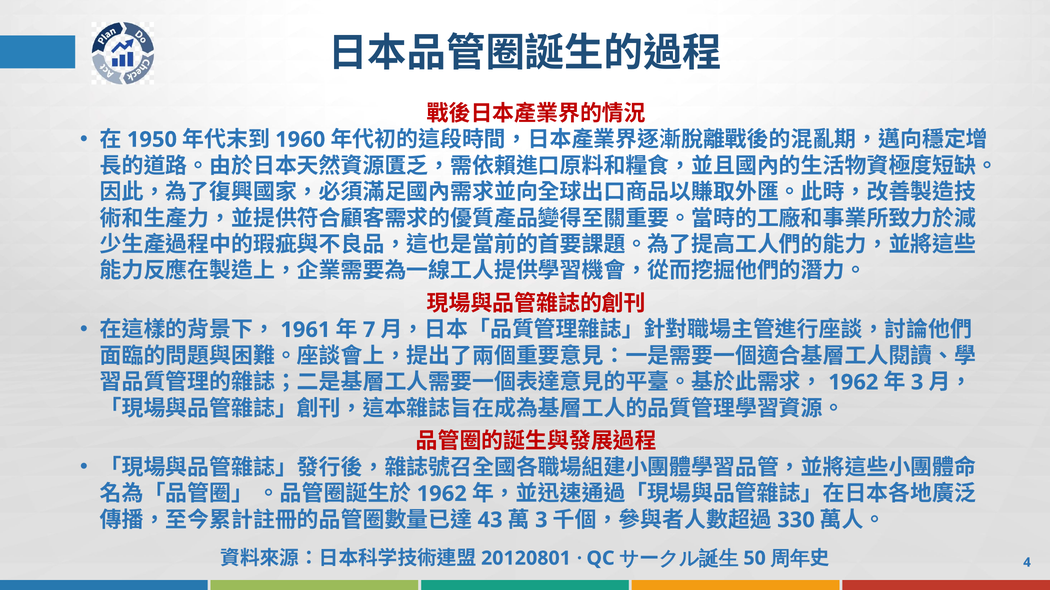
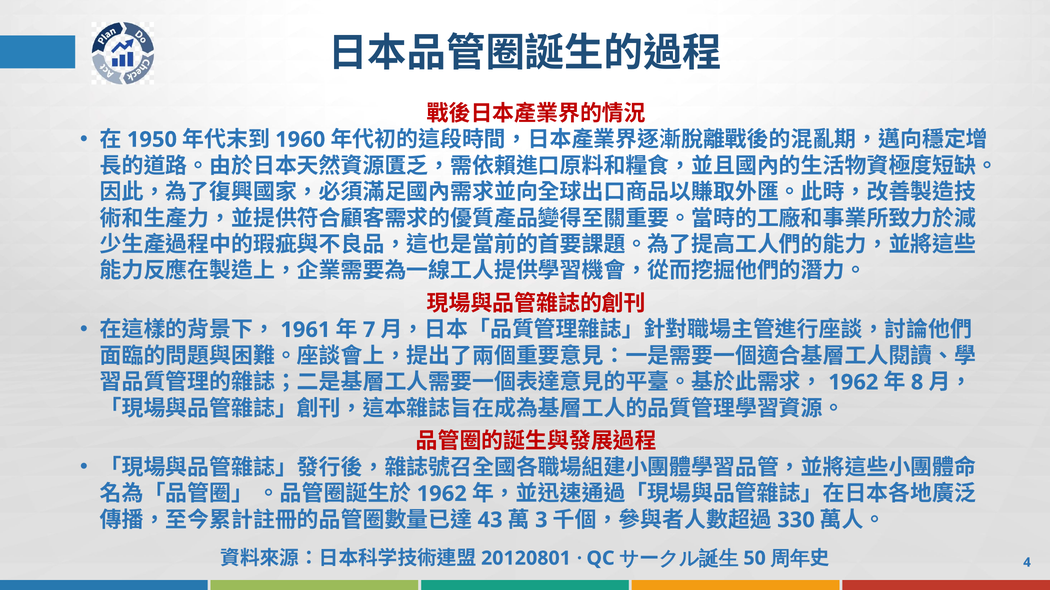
3 at (917, 383): 3 -> 8
